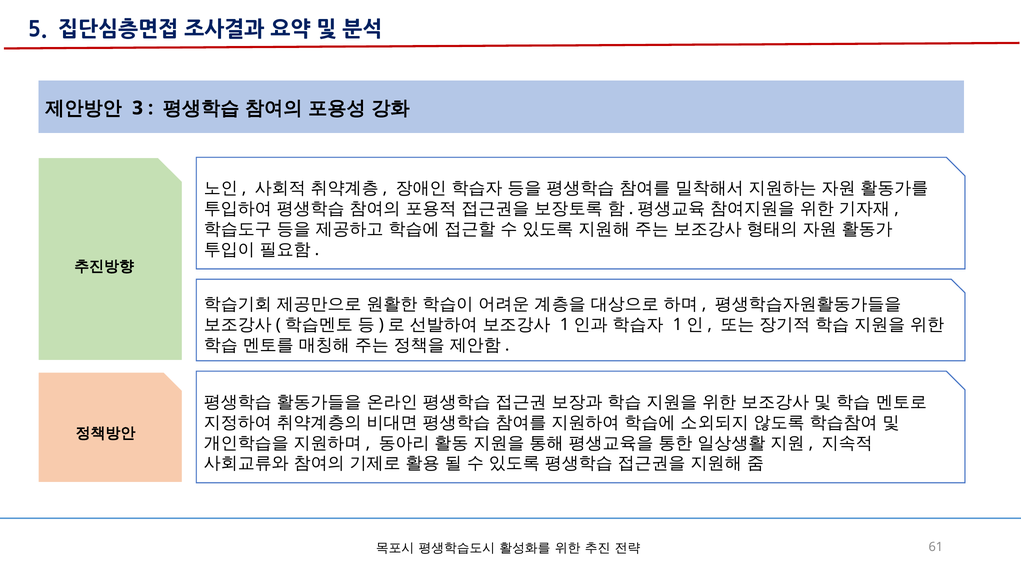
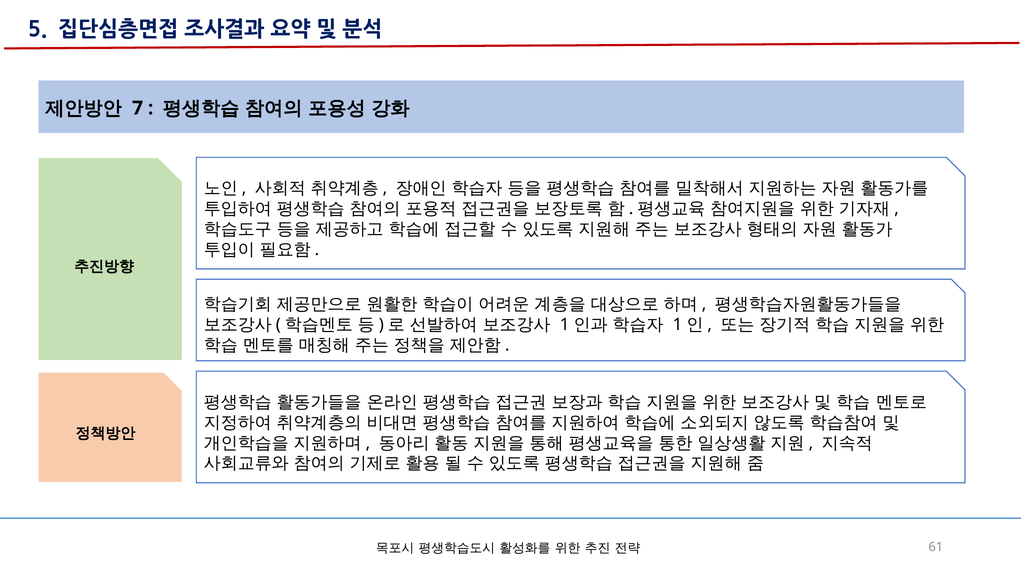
3: 3 -> 7
